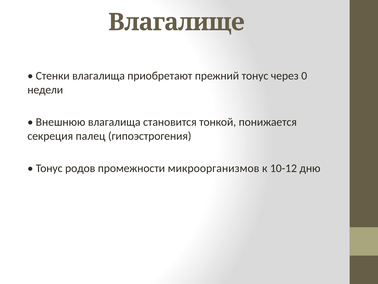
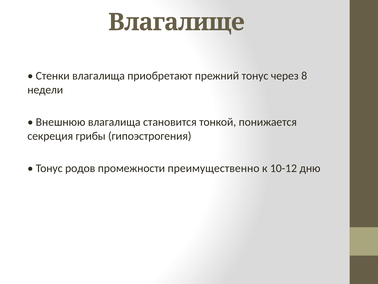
0: 0 -> 8
палец: палец -> грибы
микроорганизмов: микроорганизмов -> преимущественно
